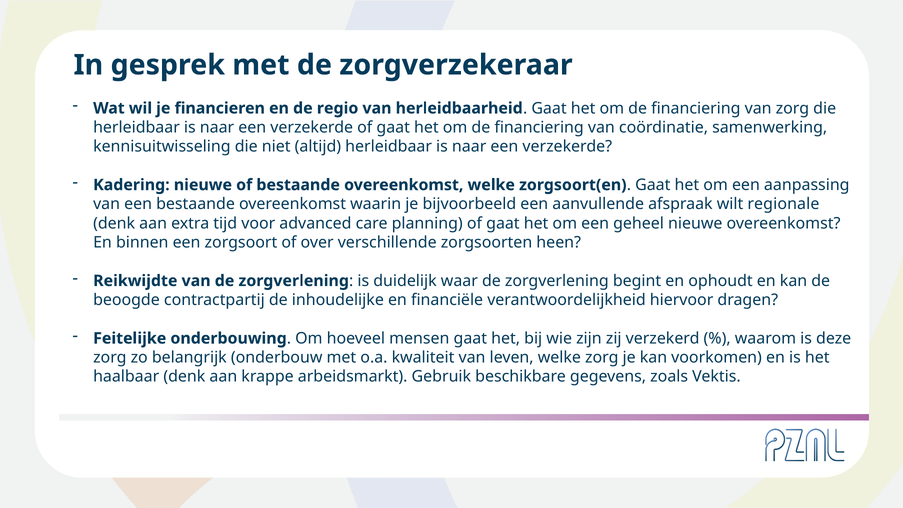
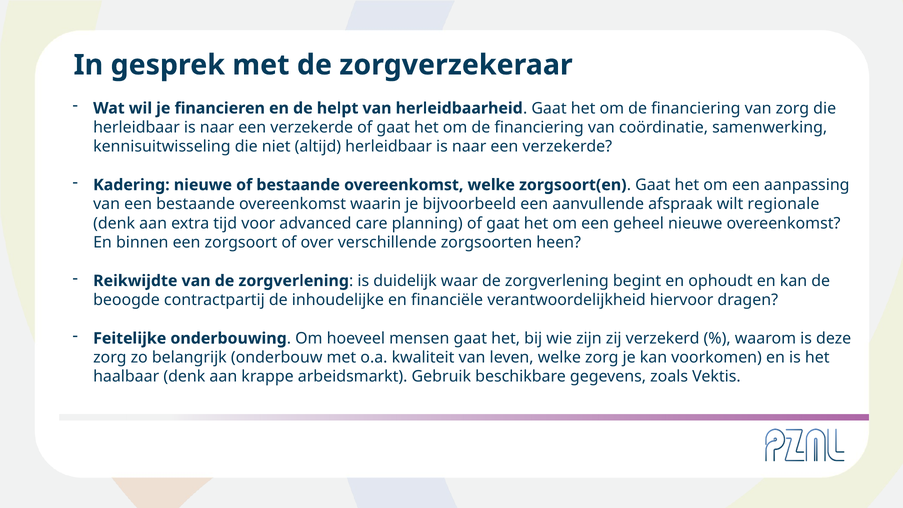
regio: regio -> helpt
